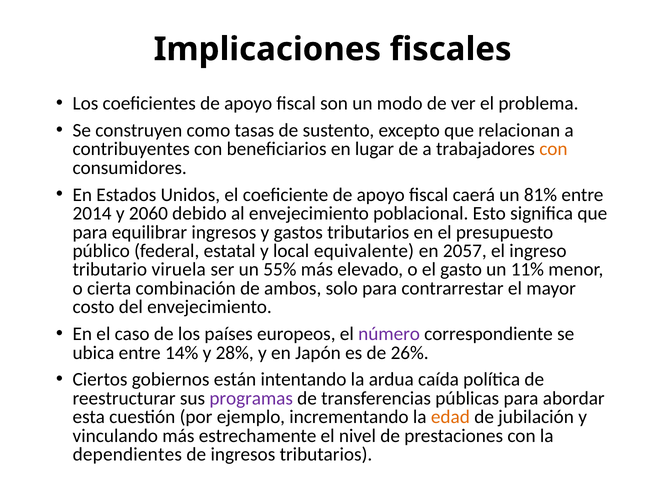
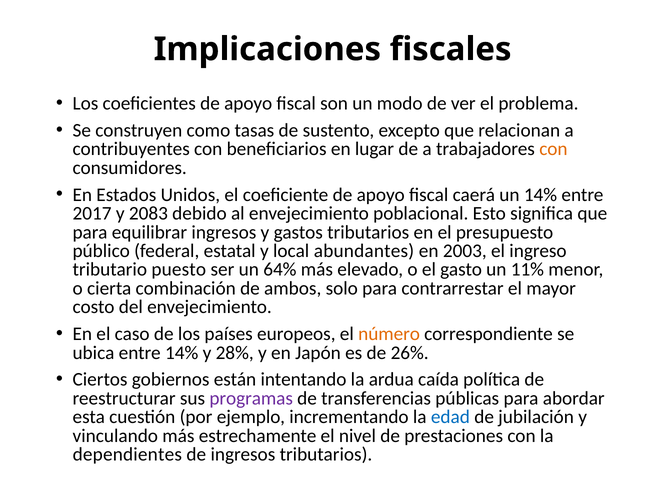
un 81%: 81% -> 14%
2014: 2014 -> 2017
2060: 2060 -> 2083
equivalente: equivalente -> abundantes
2057: 2057 -> 2003
viruela: viruela -> puesto
55%: 55% -> 64%
número colour: purple -> orange
edad colour: orange -> blue
